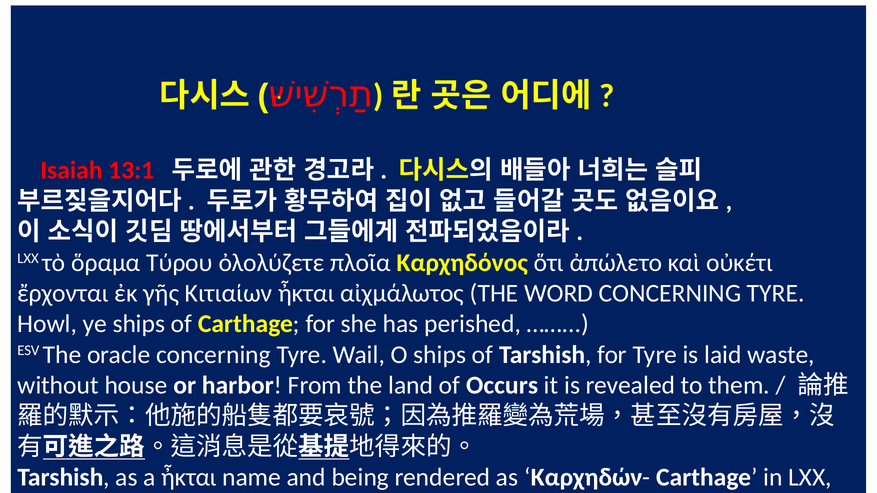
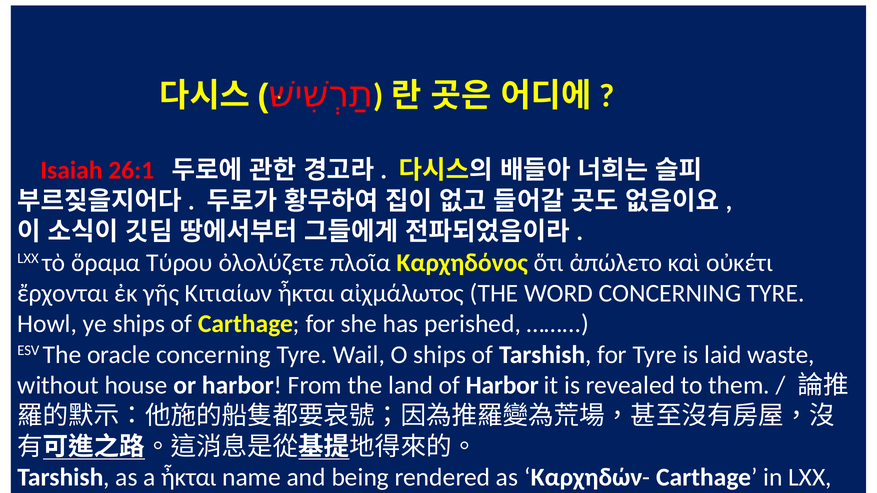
13:1: 13:1 -> 26:1
of Occurs: Occurs -> Harbor
